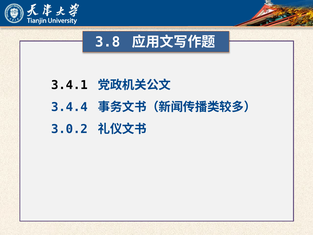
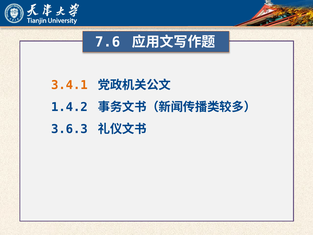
3.8: 3.8 -> 7.6
3.4.1 colour: black -> orange
3.4.4: 3.4.4 -> 1.4.2
3.0.2: 3.0.2 -> 3.6.3
